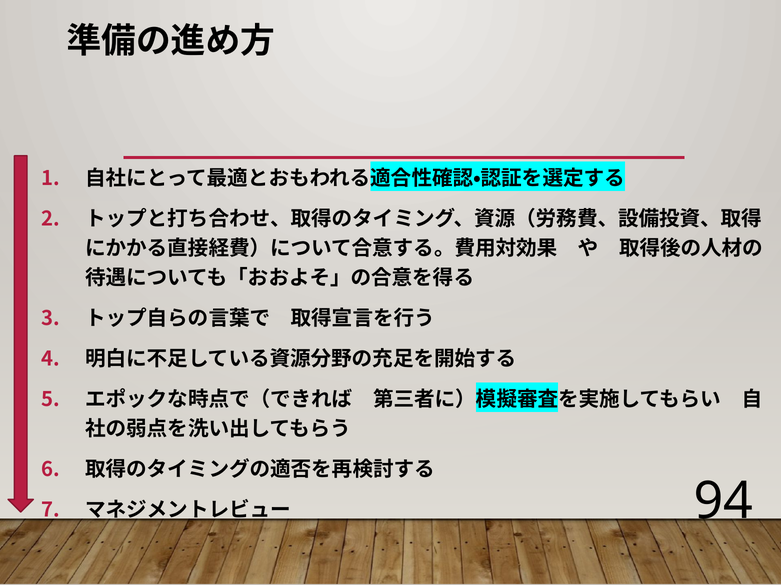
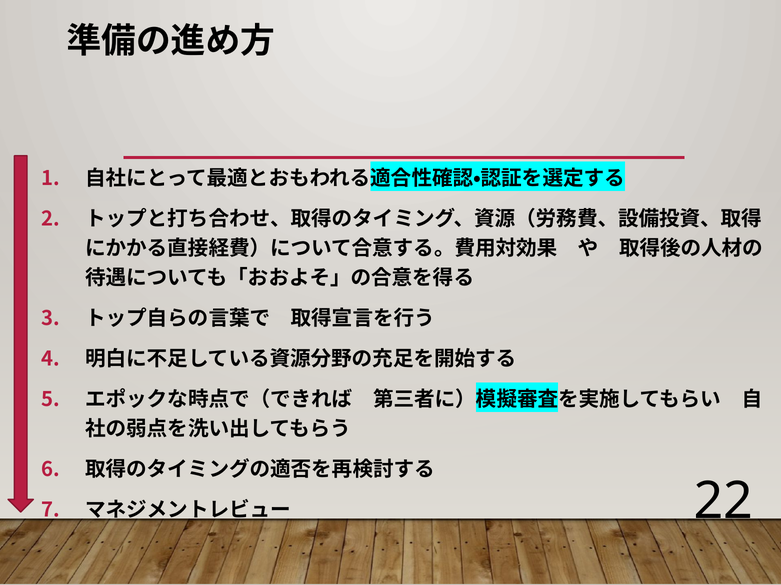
94: 94 -> 22
